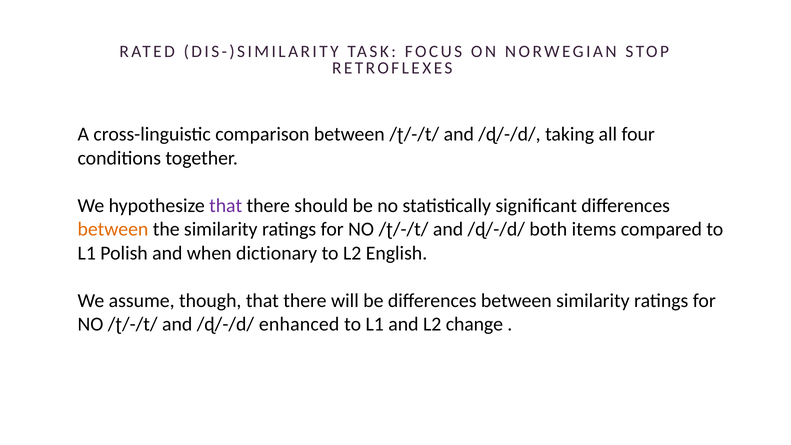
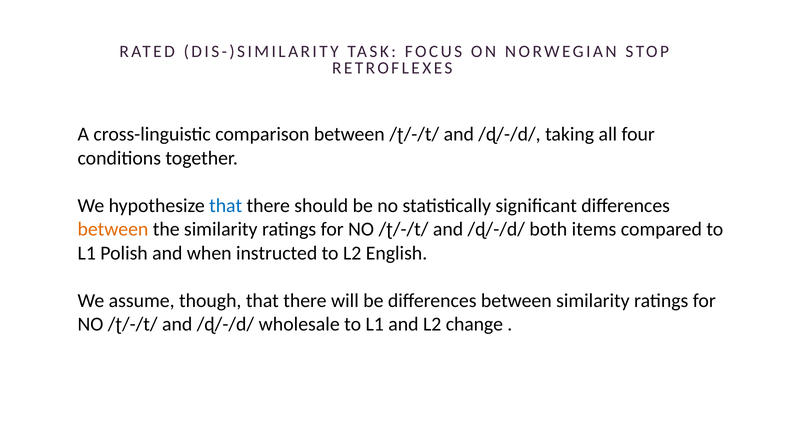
that at (226, 206) colour: purple -> blue
dictionary: dictionary -> instructed
enhanced: enhanced -> wholesale
